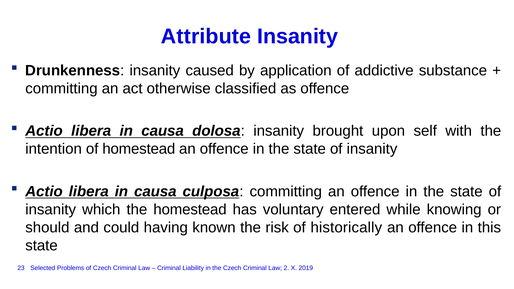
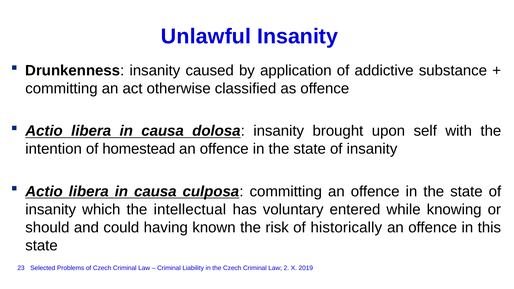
Attribute: Attribute -> Unlawful
the homestead: homestead -> intellectual
